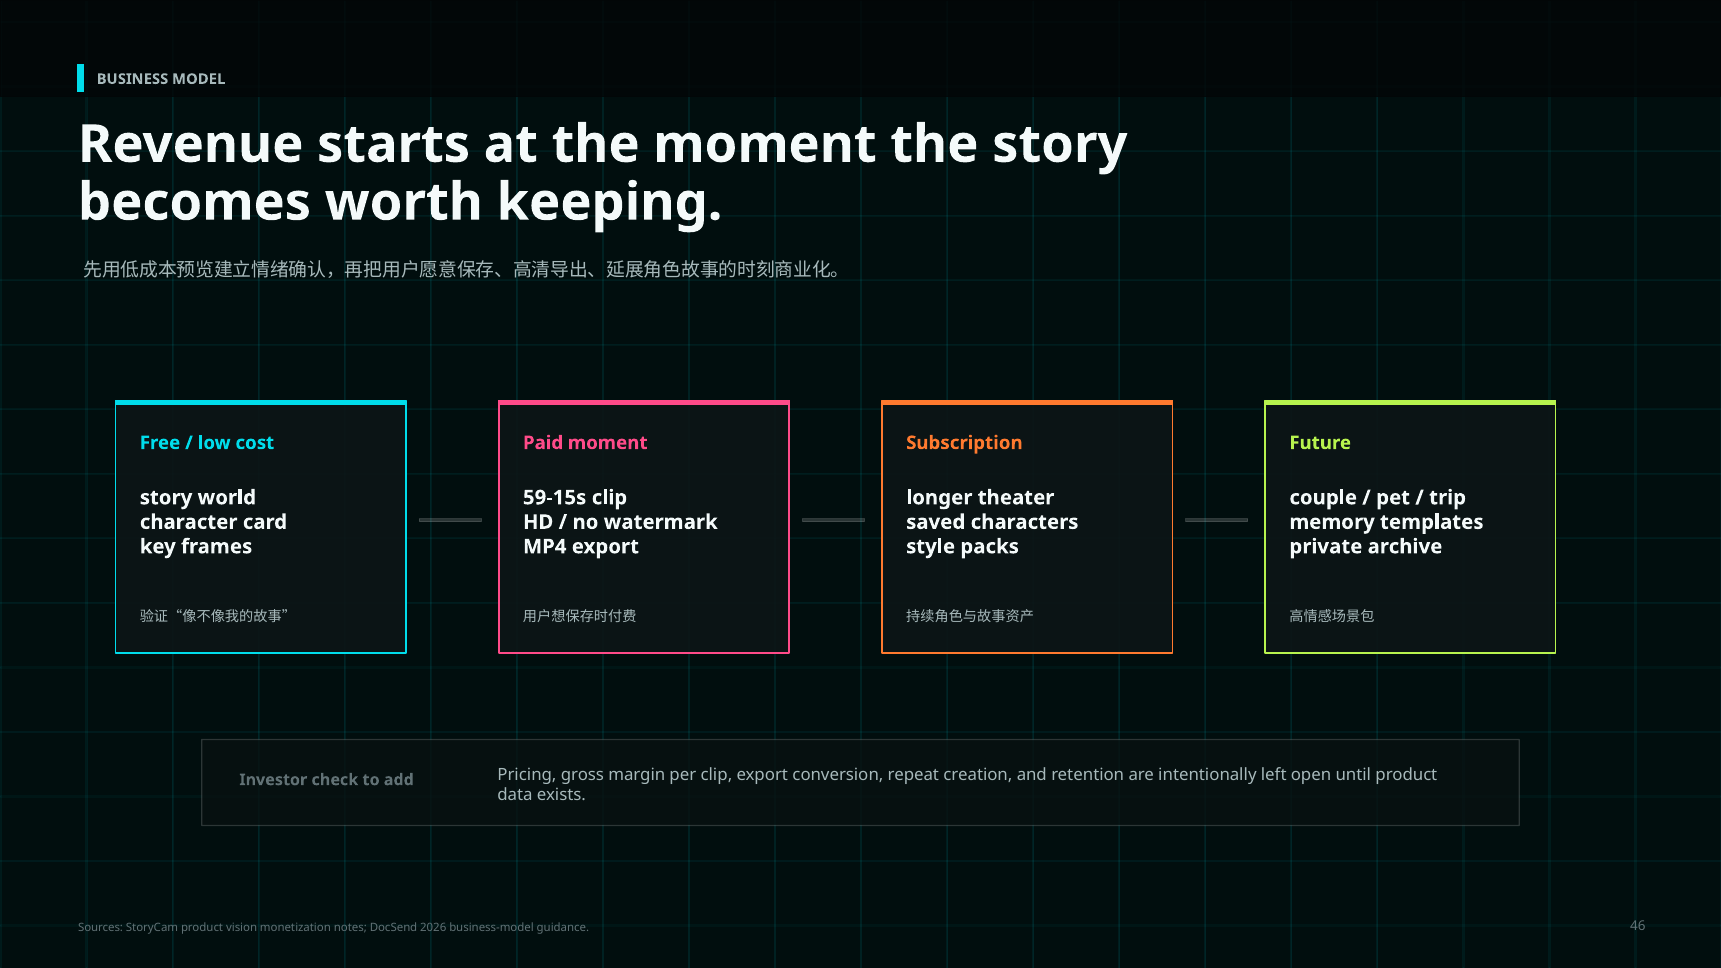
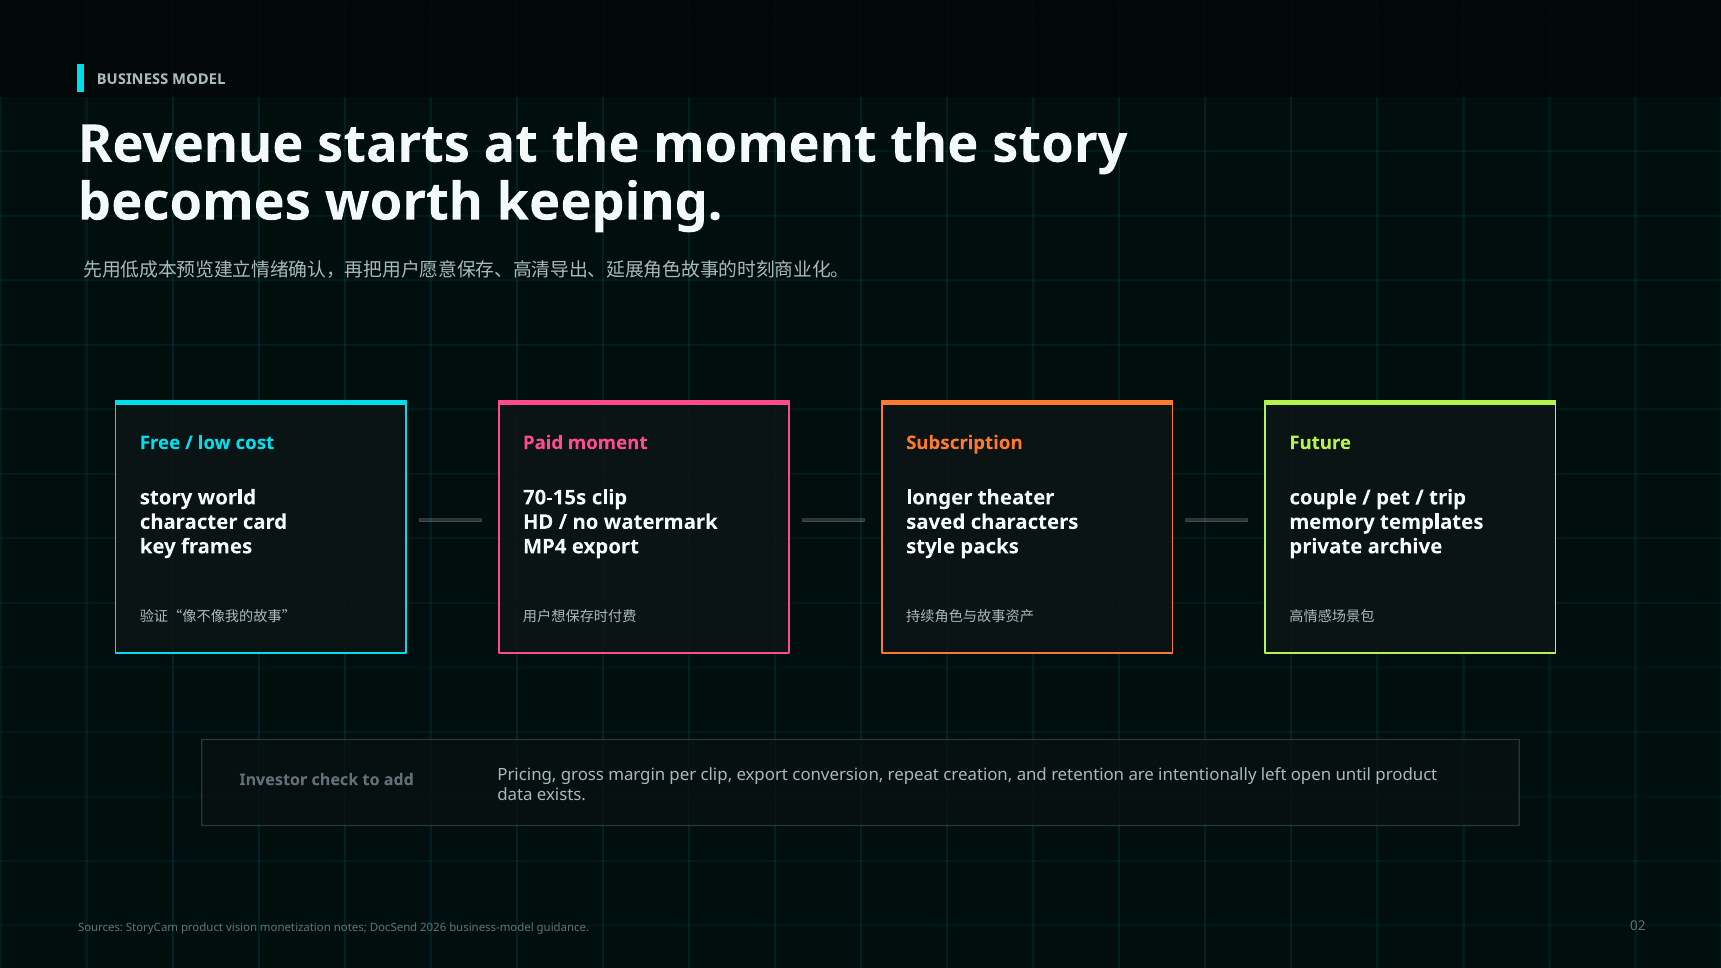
59-15s: 59-15s -> 70-15s
46: 46 -> 02
